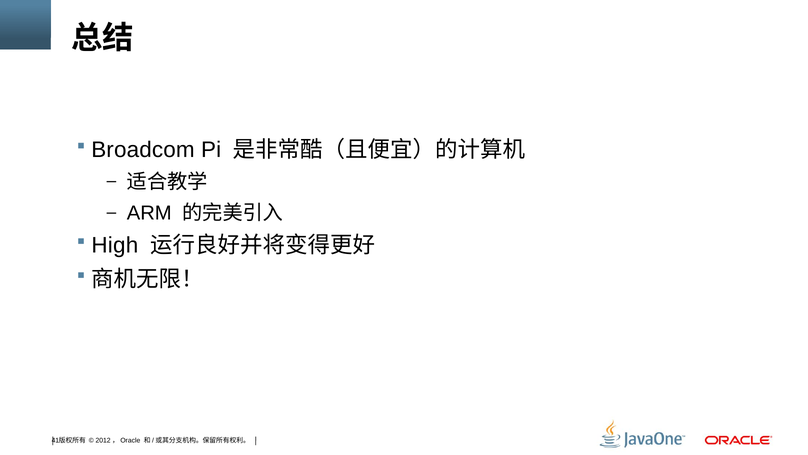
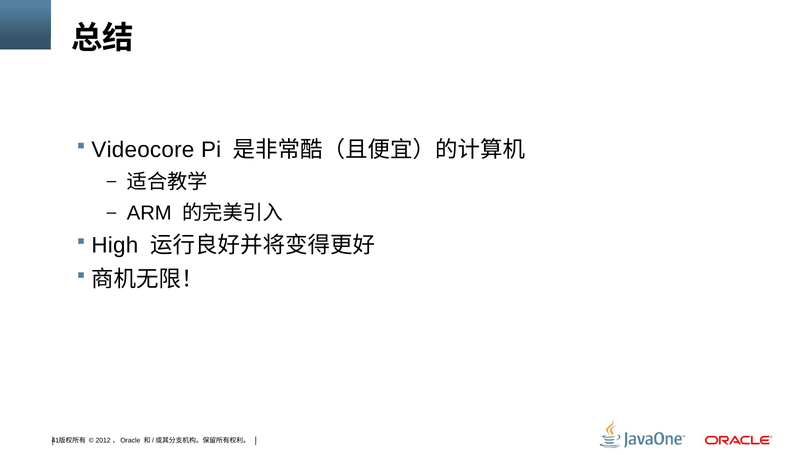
Broadcom: Broadcom -> Videocore
